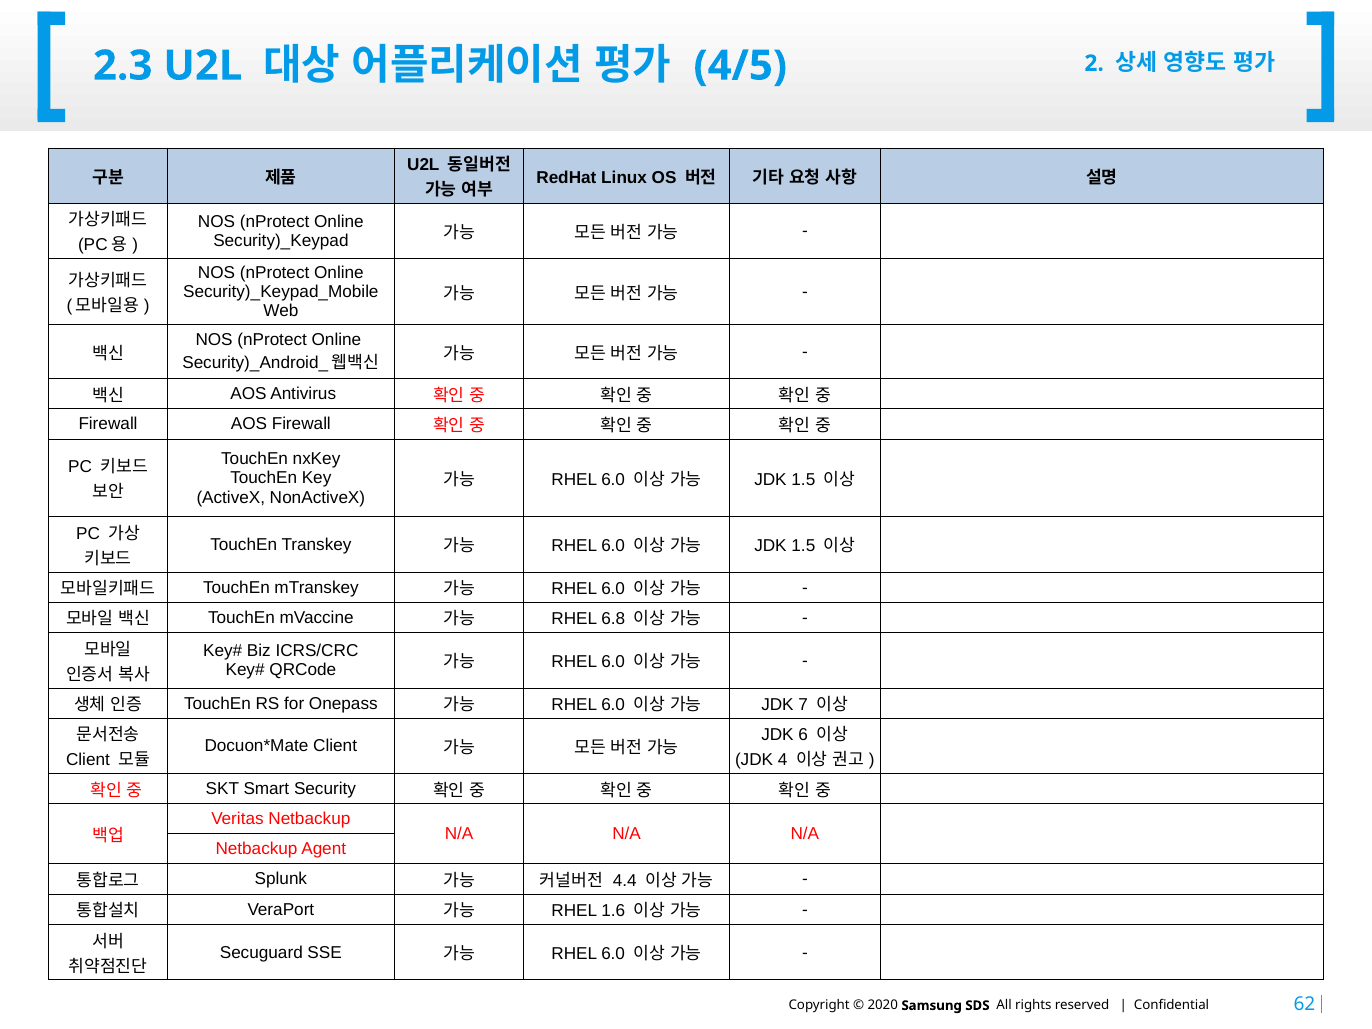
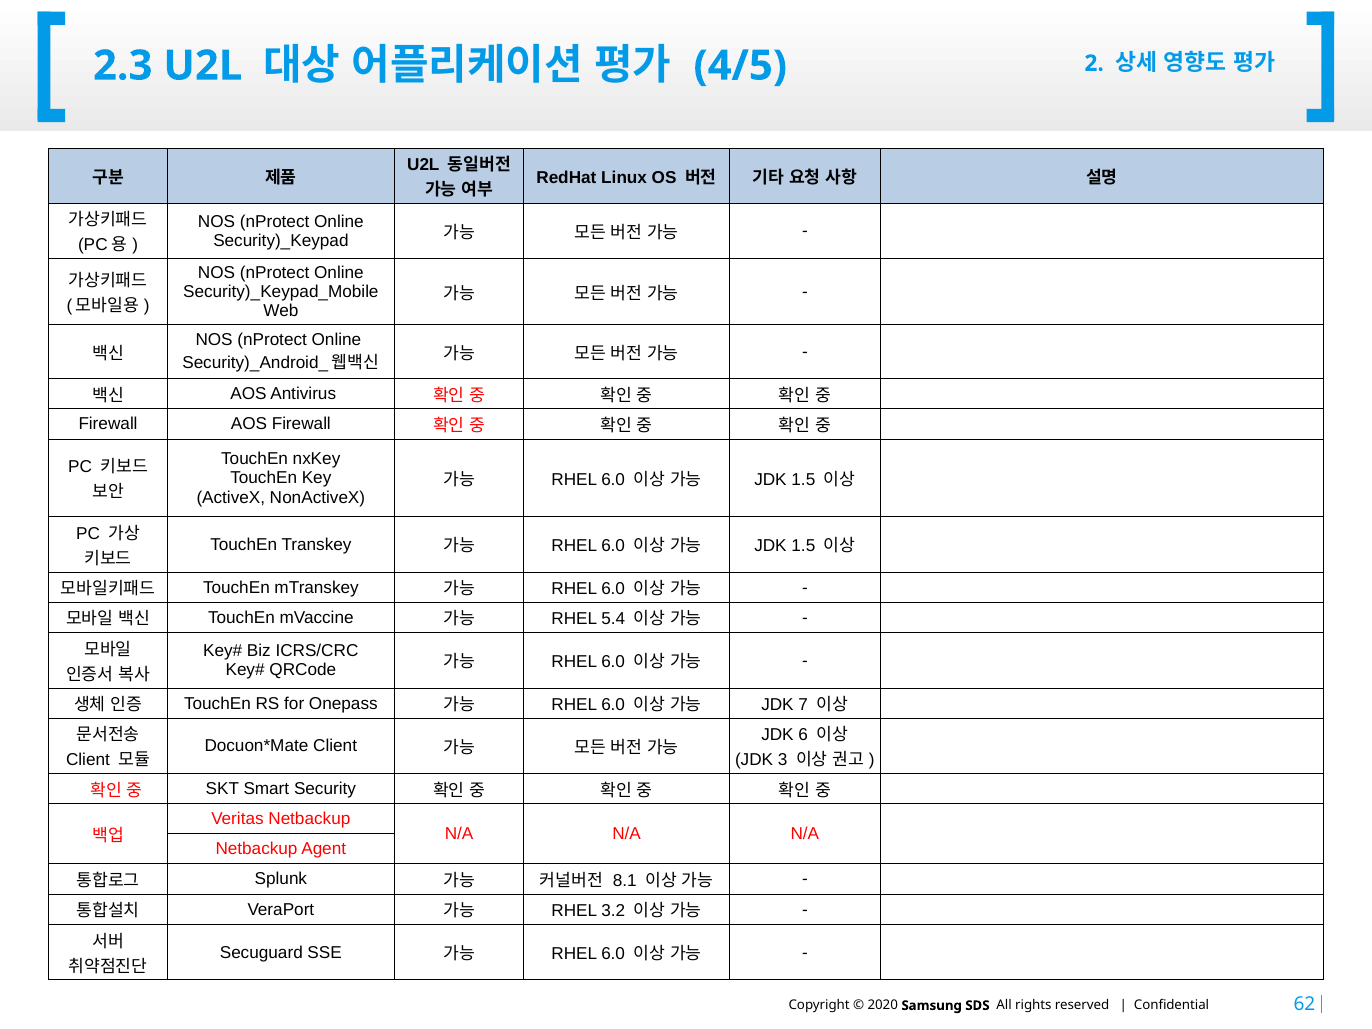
6.8: 6.8 -> 5.4
4: 4 -> 3
4.4: 4.4 -> 8.1
1.6: 1.6 -> 3.2
